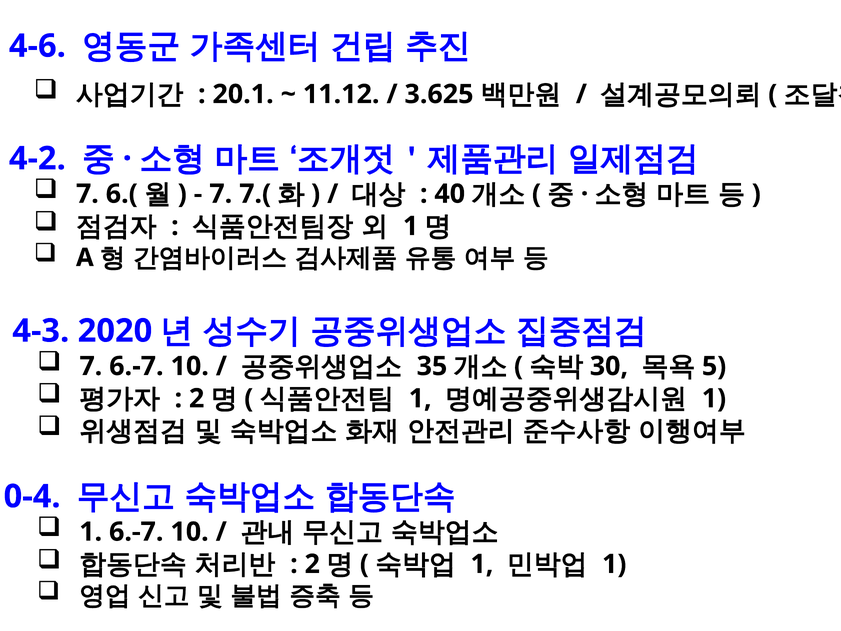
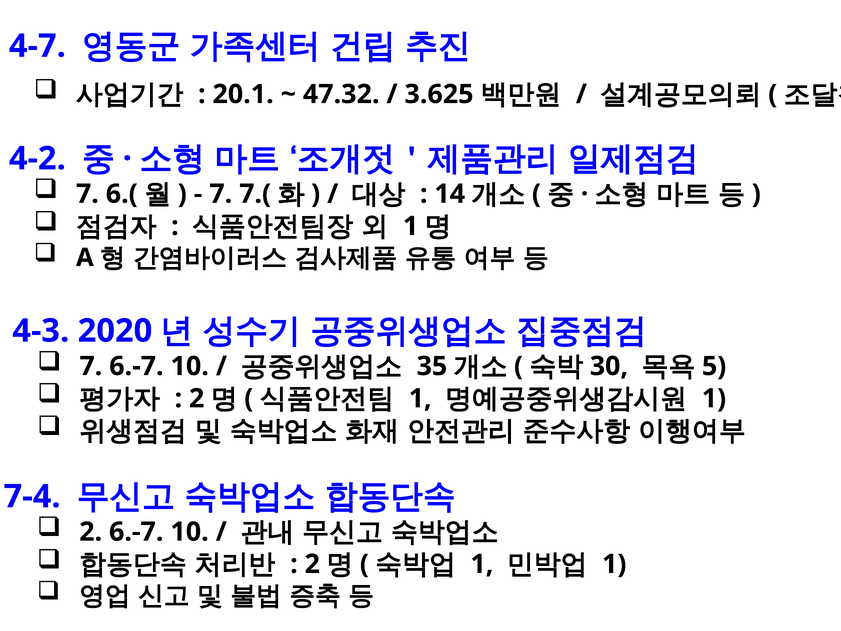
4-6: 4-6 -> 4-7
11.12: 11.12 -> 47.32
40: 40 -> 14
0-4: 0-4 -> 7-4
1 at (91, 532): 1 -> 2
